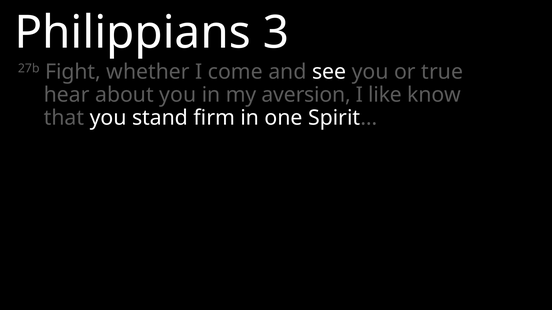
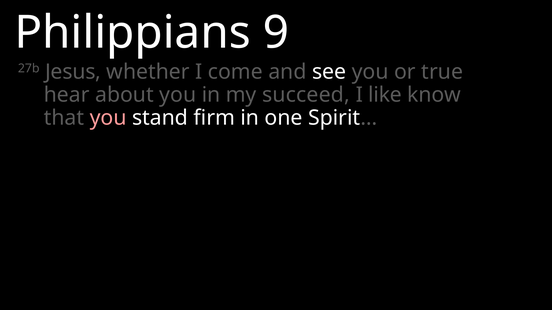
3: 3 -> 9
Fight: Fight -> Jesus
aversion: aversion -> succeed
you at (108, 118) colour: white -> pink
